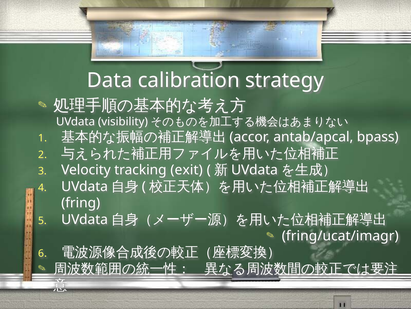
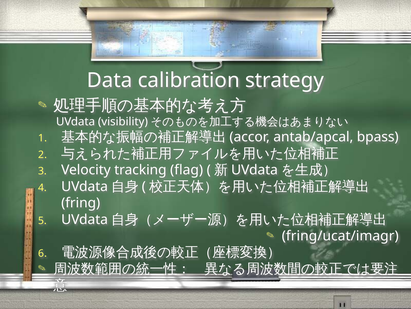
exit: exit -> flag
